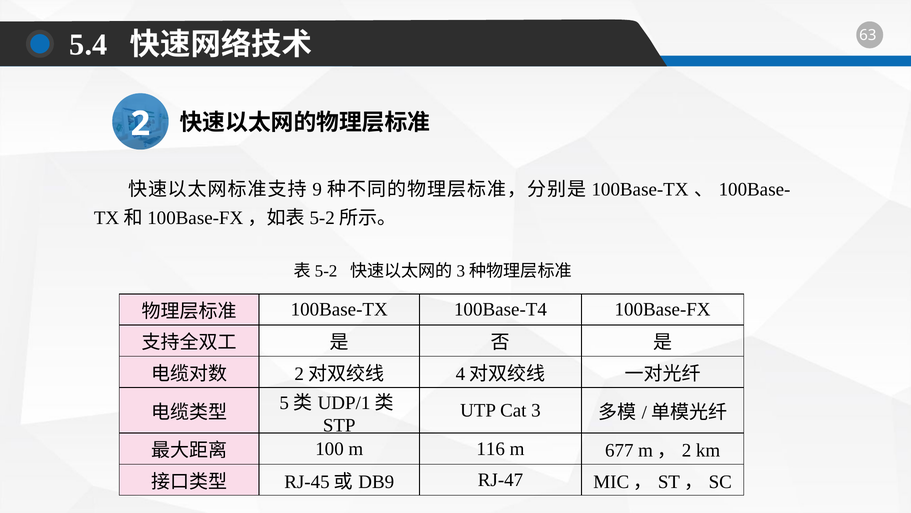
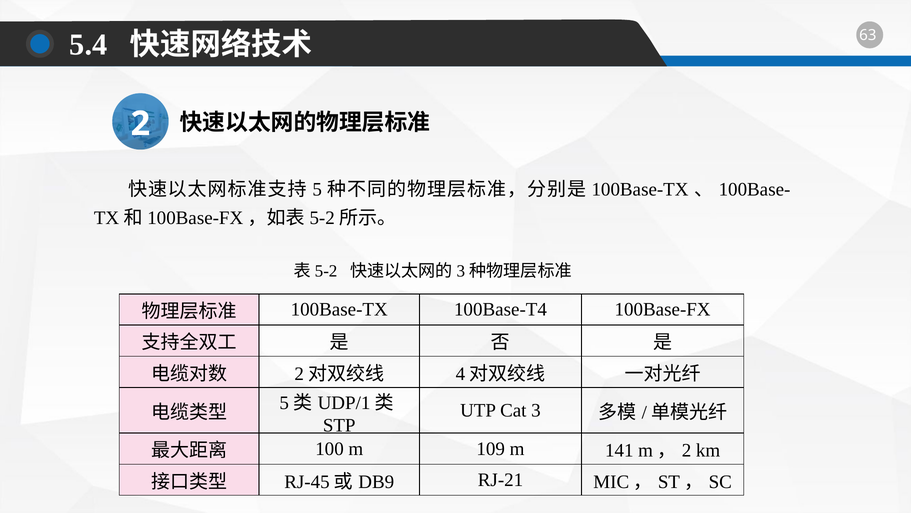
9: 9 -> 5
116: 116 -> 109
677: 677 -> 141
RJ-47: RJ-47 -> RJ-21
